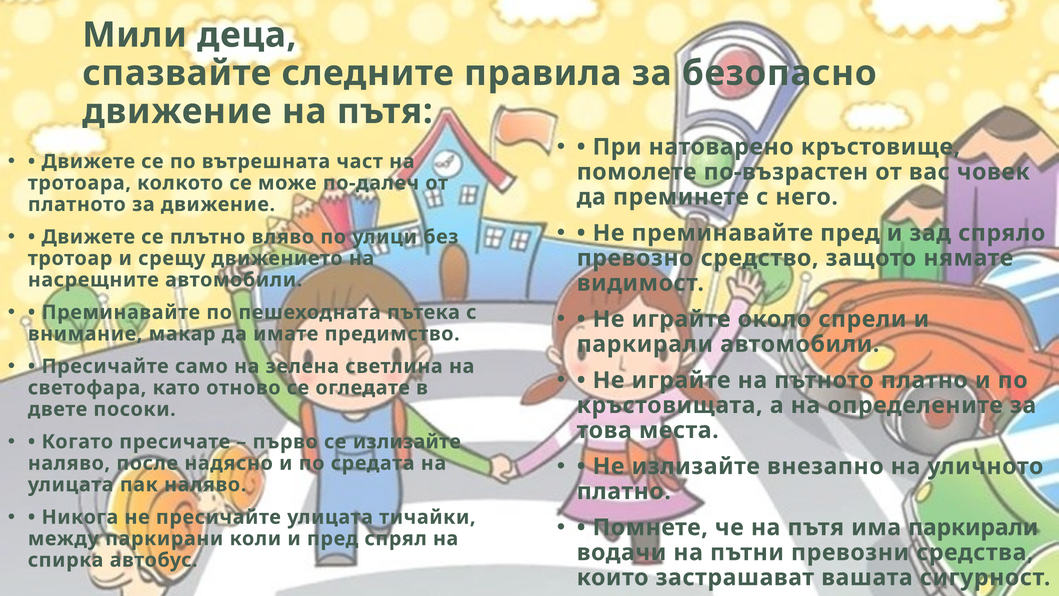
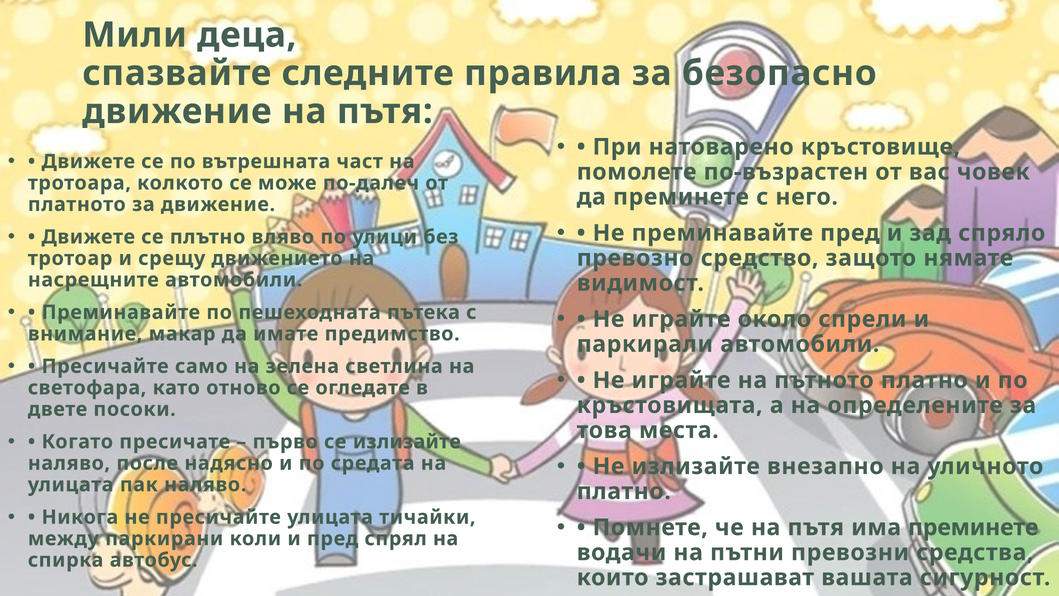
има паркирали: паркирали -> преминете
